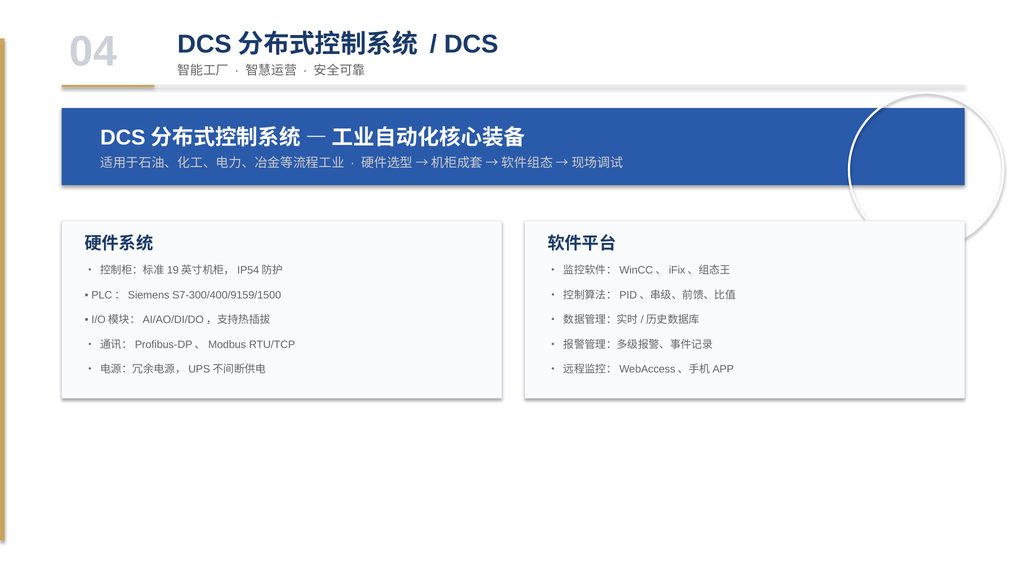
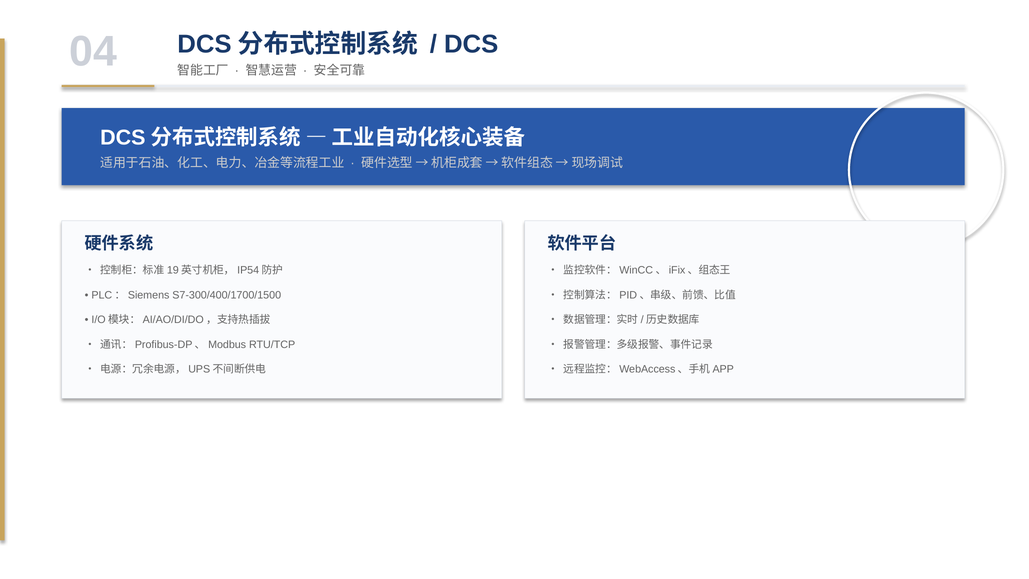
S7-300/400/9159/1500: S7-300/400/9159/1500 -> S7-300/400/1700/1500
